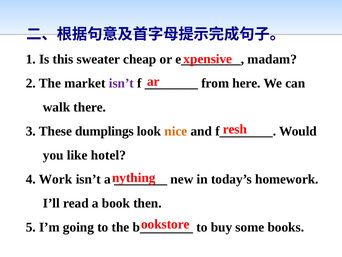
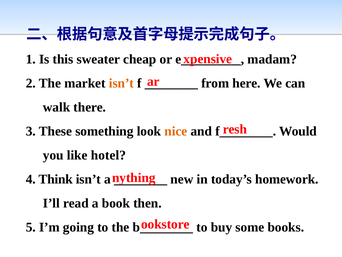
isn’t at (121, 83) colour: purple -> orange
dumplings: dumplings -> something
Work: Work -> Think
